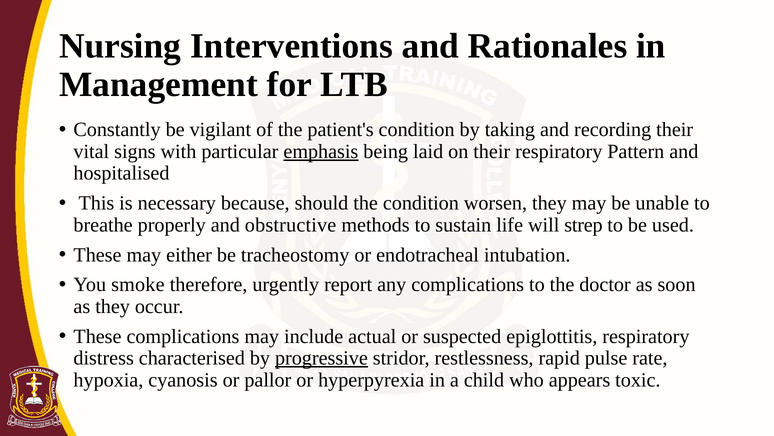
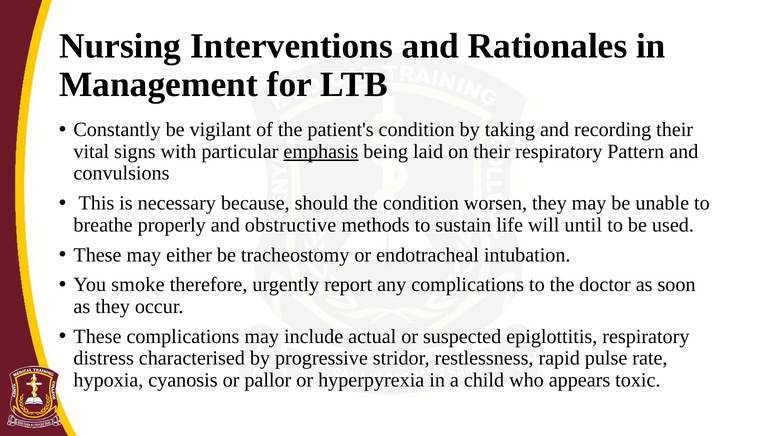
hospitalised: hospitalised -> convulsions
strep: strep -> until
progressive underline: present -> none
